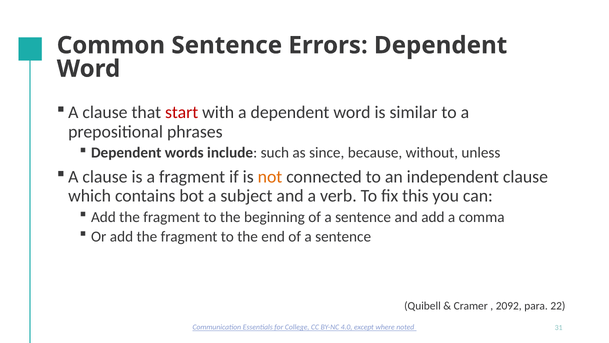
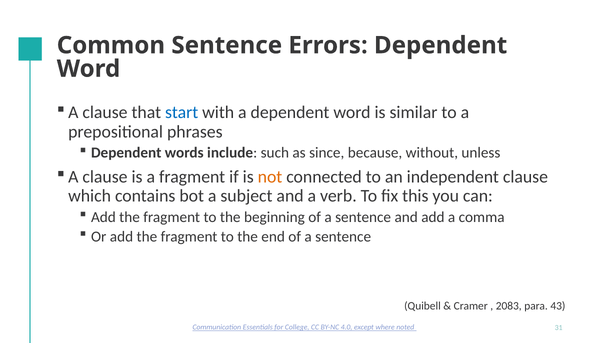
start colour: red -> blue
2092: 2092 -> 2083
22: 22 -> 43
